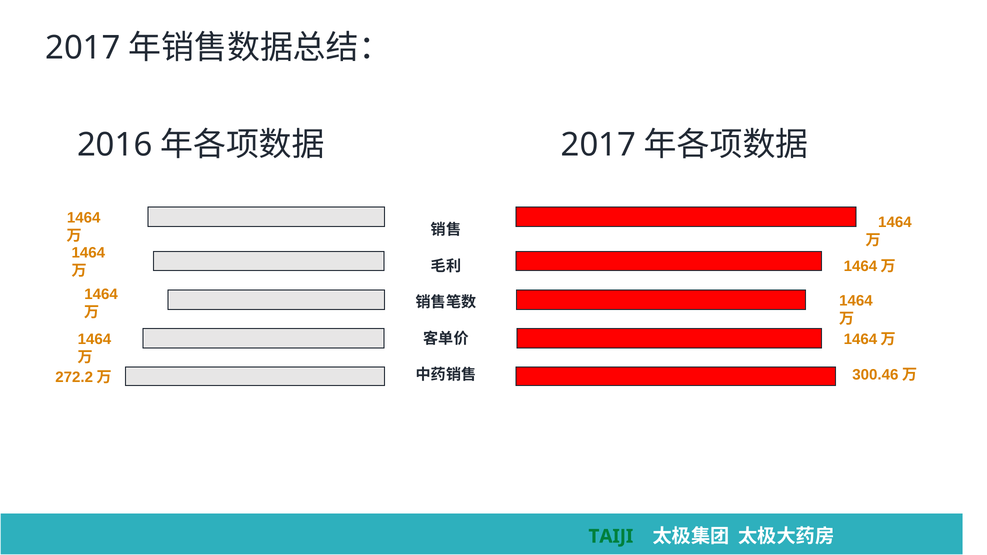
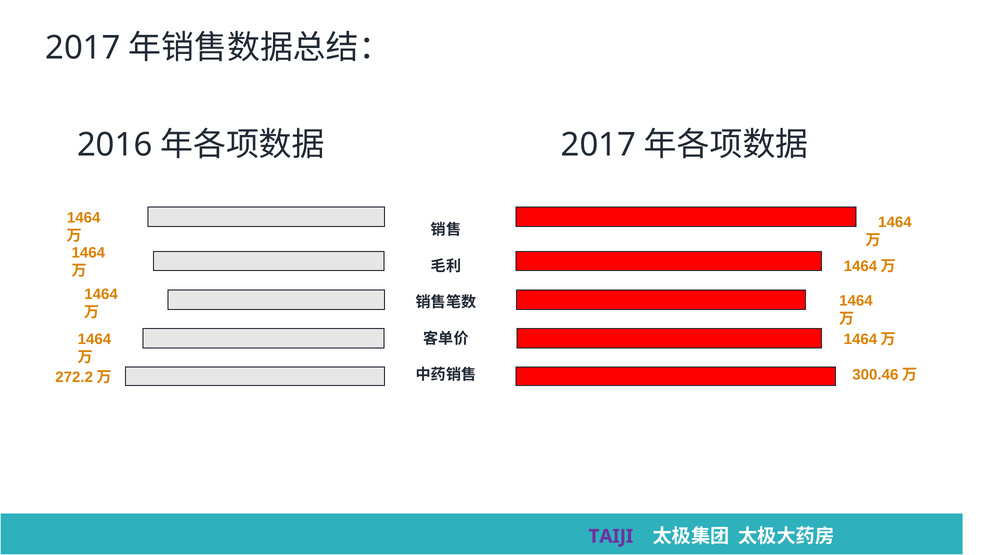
TAIJI colour: green -> purple
